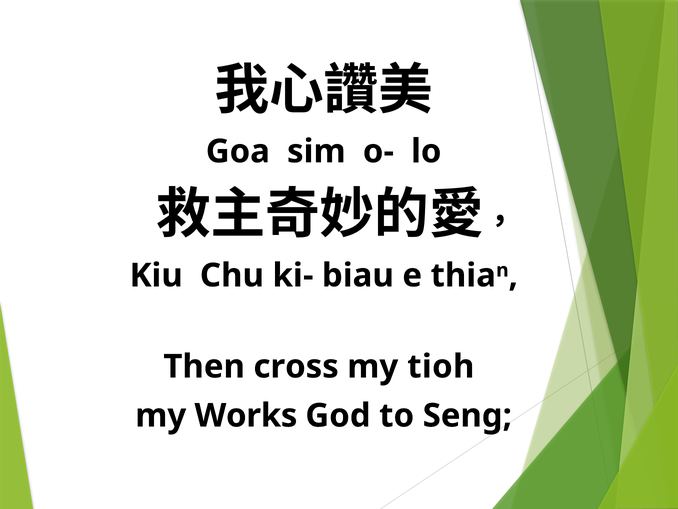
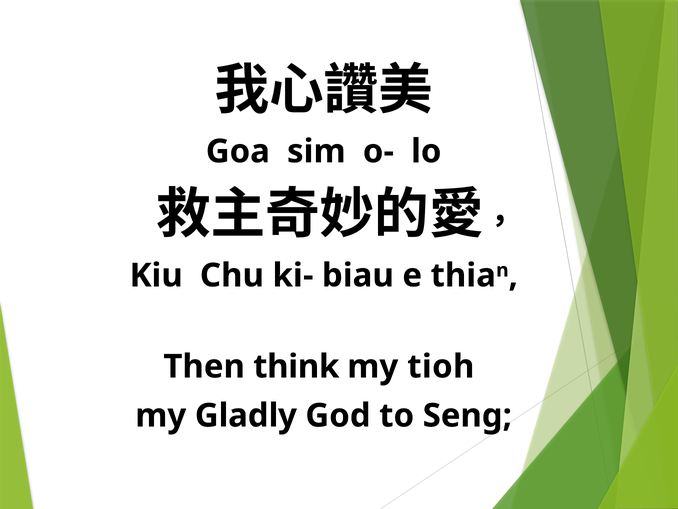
cross: cross -> think
Works: Works -> Gladly
